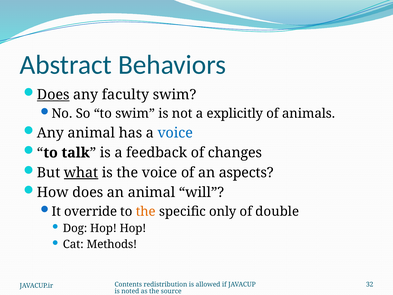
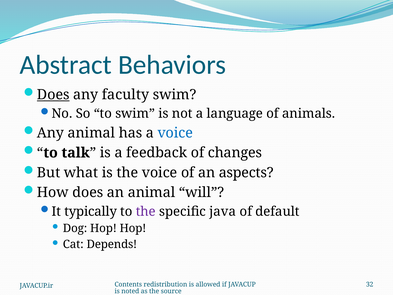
explicitly: explicitly -> language
what underline: present -> none
override: override -> typically
the at (146, 211) colour: orange -> purple
only: only -> java
double: double -> default
Methods: Methods -> Depends
